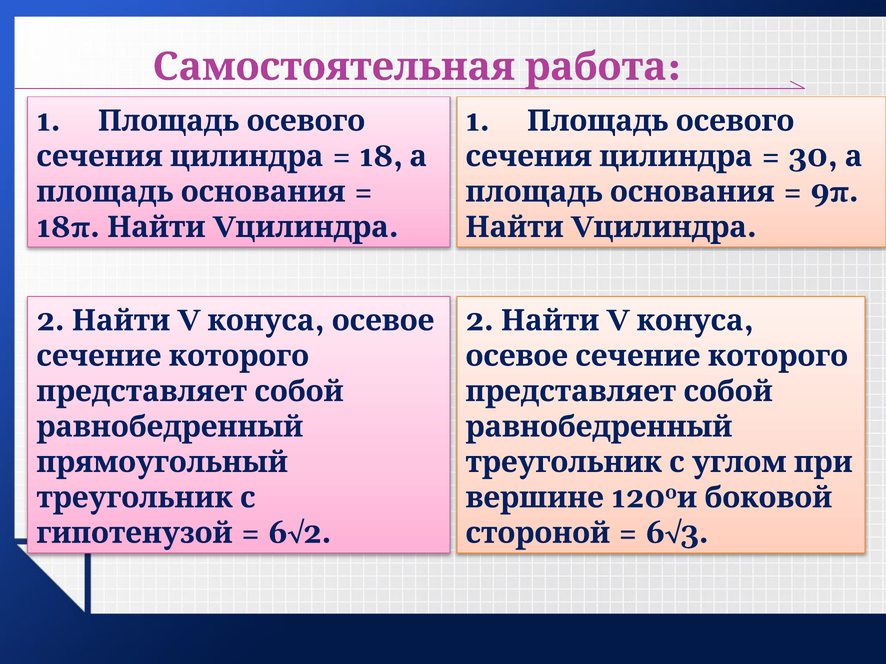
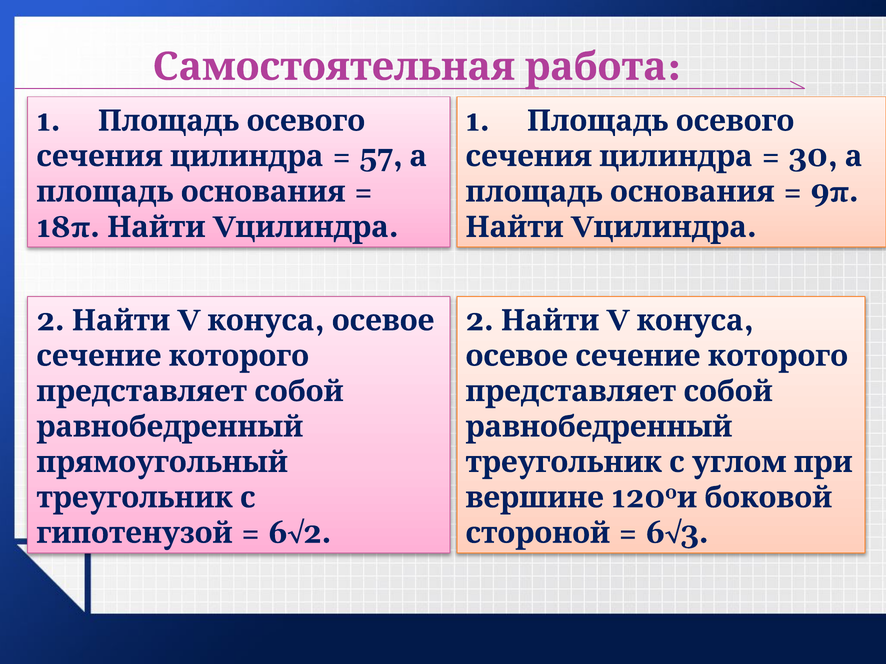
18: 18 -> 57
